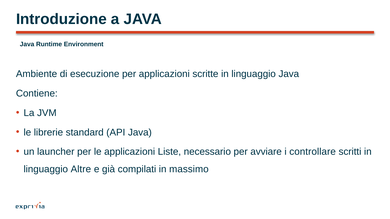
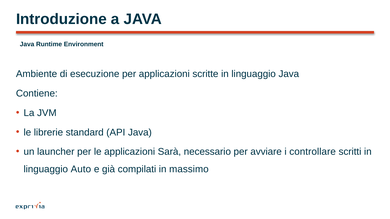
Liste: Liste -> Sarà
Altre: Altre -> Auto
